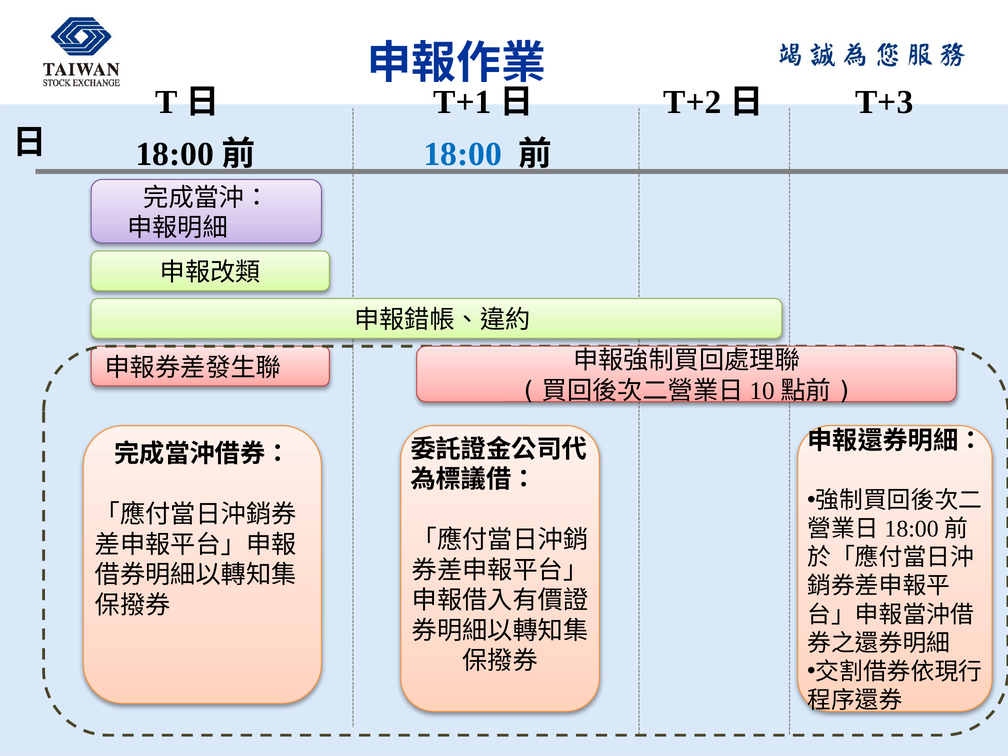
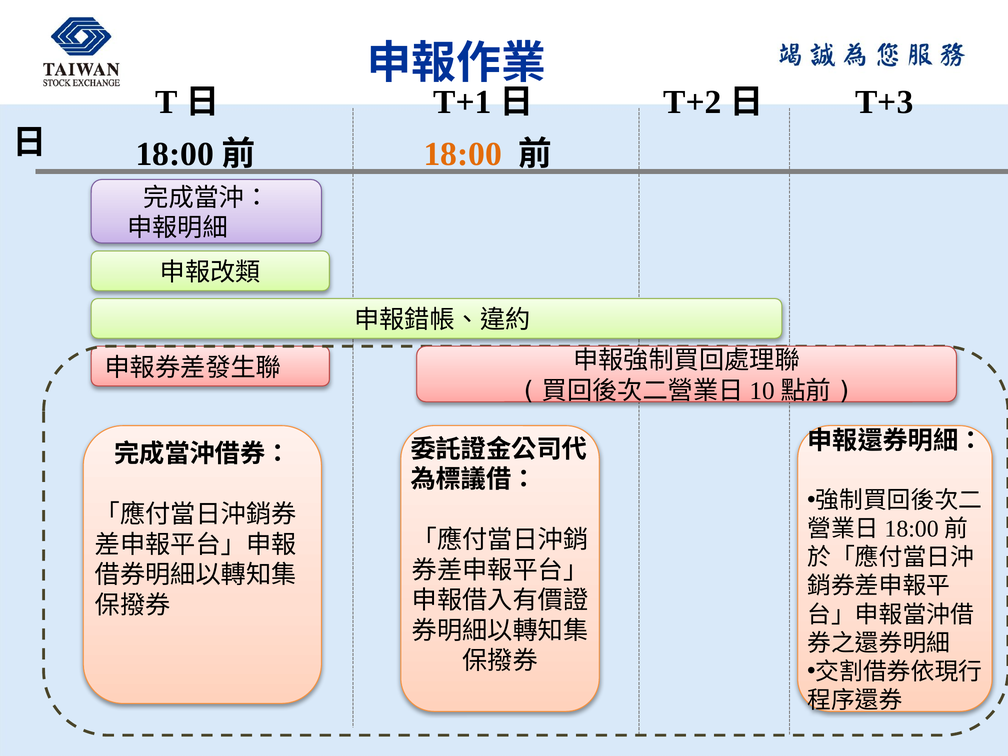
18:00 colour: blue -> orange
